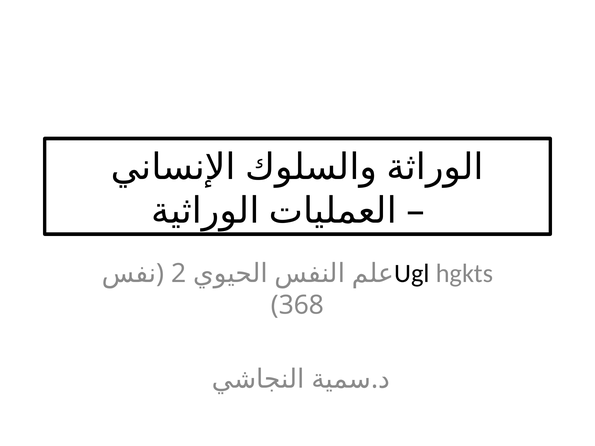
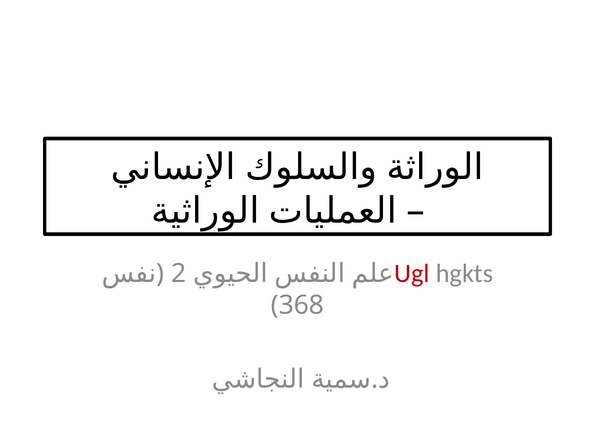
Ugl colour: black -> red
